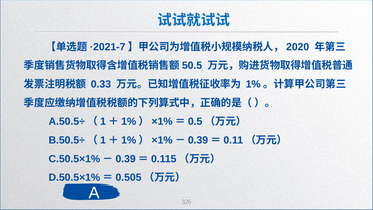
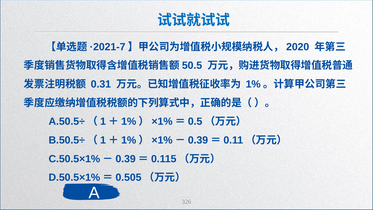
0.33: 0.33 -> 0.31
